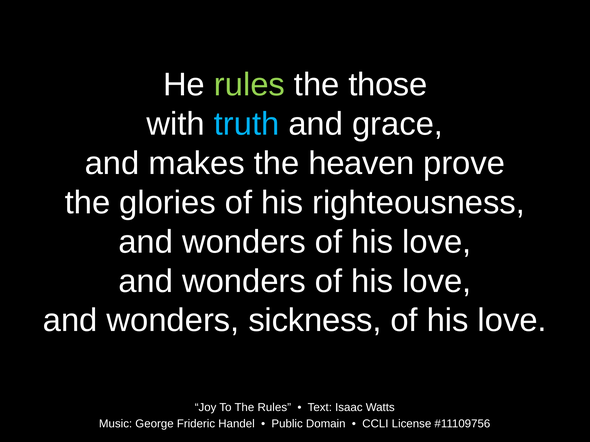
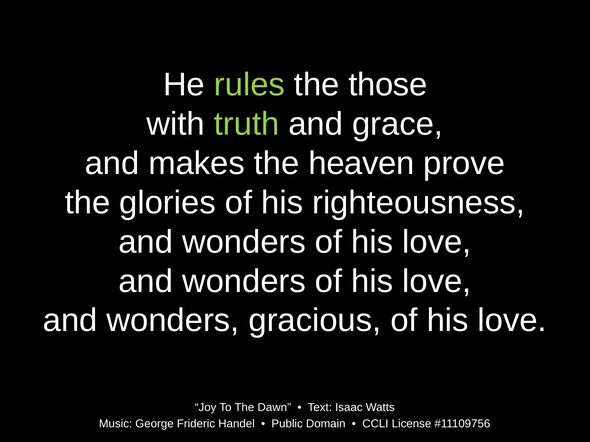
truth colour: light blue -> light green
sickness: sickness -> gracious
The Rules: Rules -> Dawn
